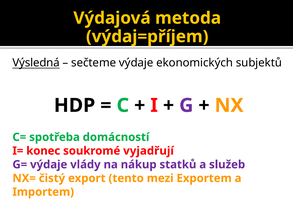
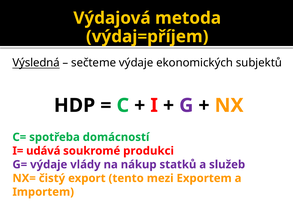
konec: konec -> udává
vyjadřují: vyjadřují -> produkci
